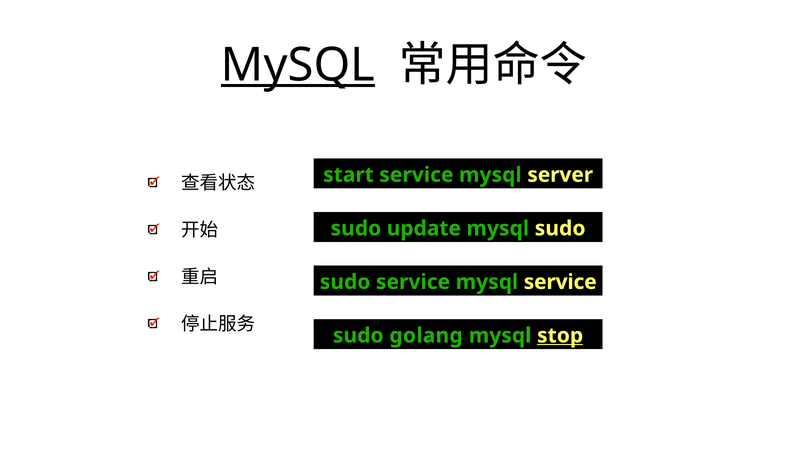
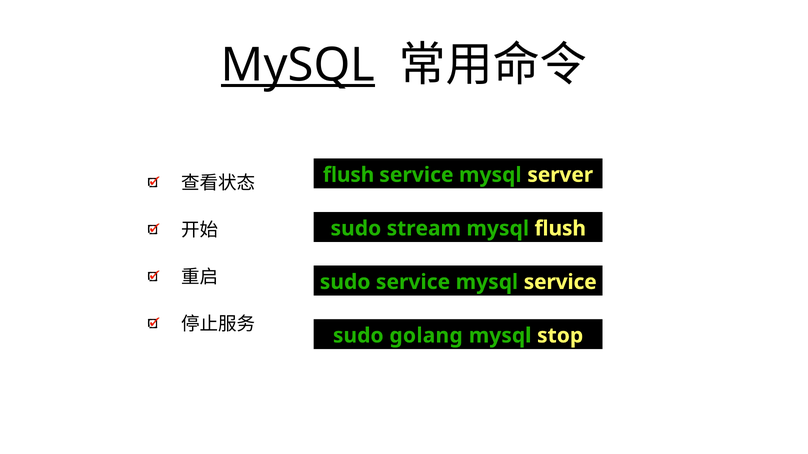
start at (348, 175): start -> flush
update: update -> stream
mysql sudo: sudo -> flush
stop underline: present -> none
